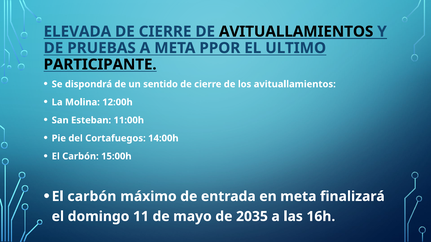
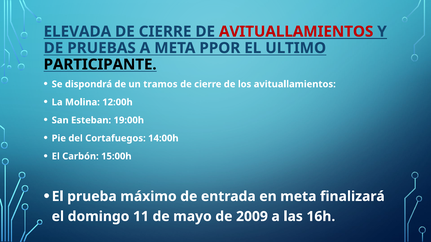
AVITUALLAMIENTOS at (296, 32) colour: black -> red
sentido: sentido -> tramos
11:00h: 11:00h -> 19:00h
carbón at (92, 197): carbón -> prueba
2035: 2035 -> 2009
